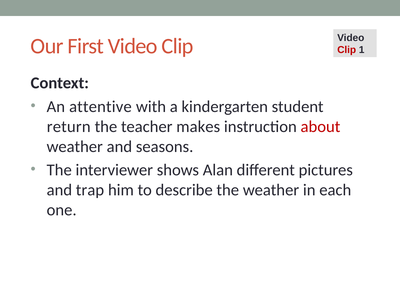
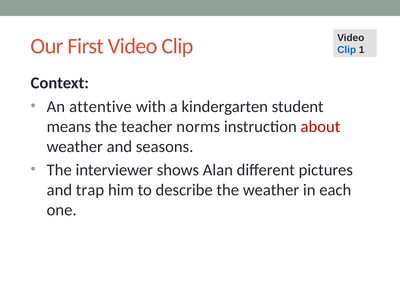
Clip at (347, 50) colour: red -> blue
return: return -> means
makes: makes -> norms
